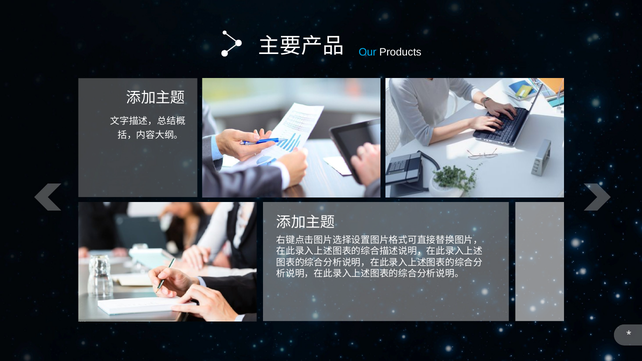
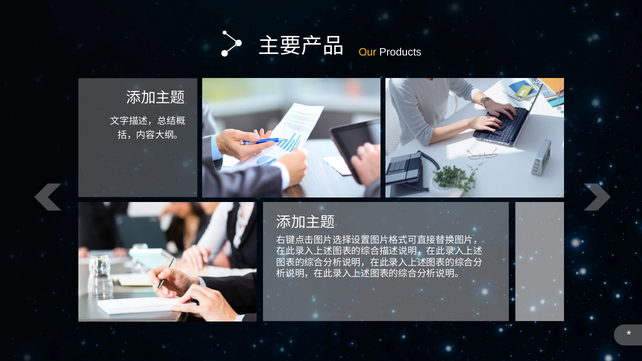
Our colour: light blue -> yellow
